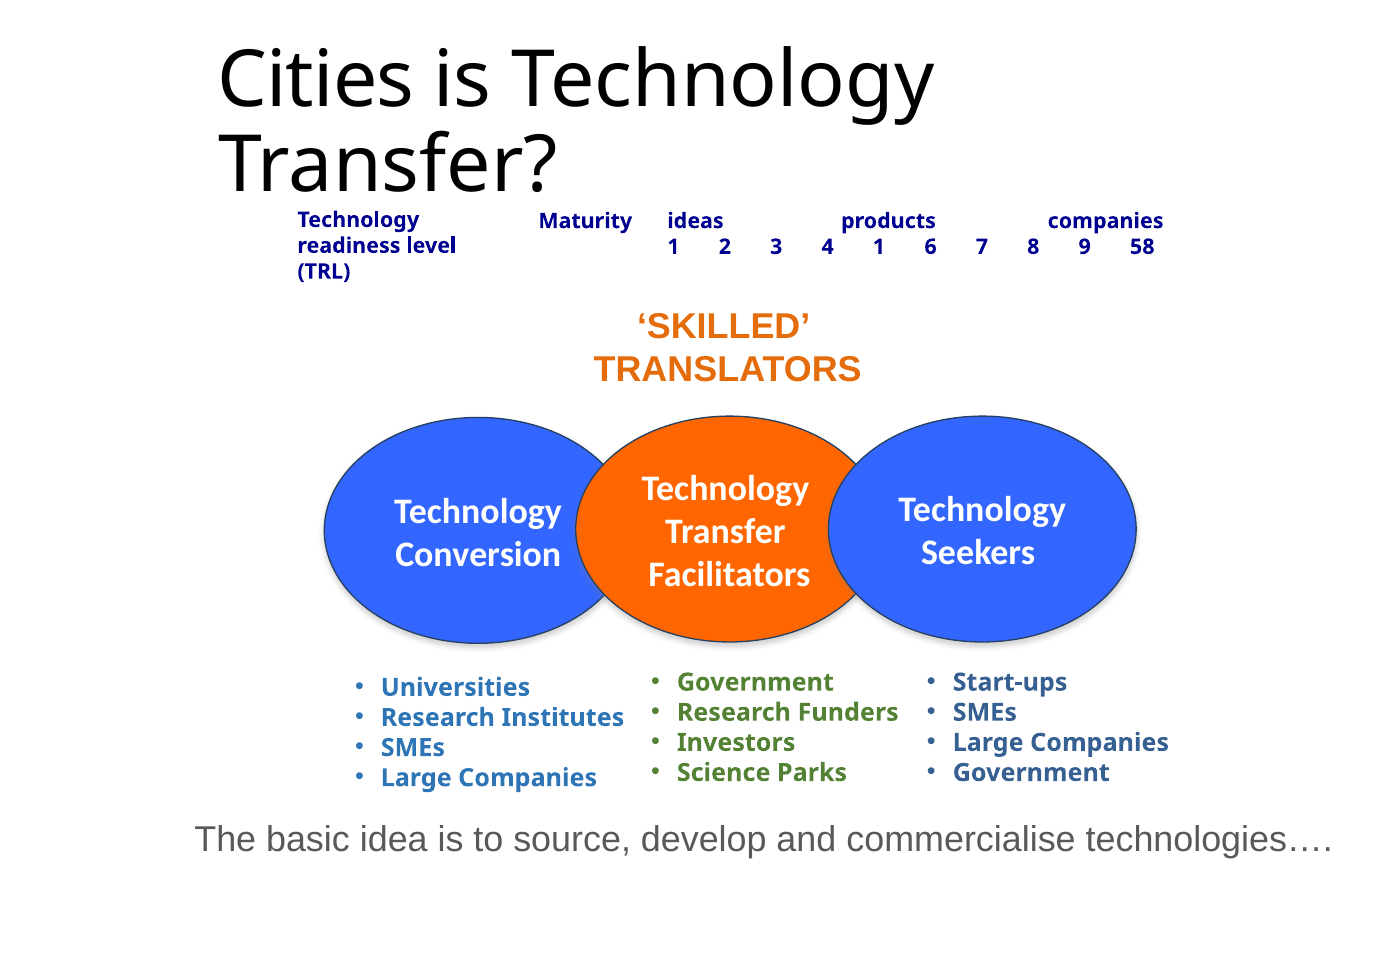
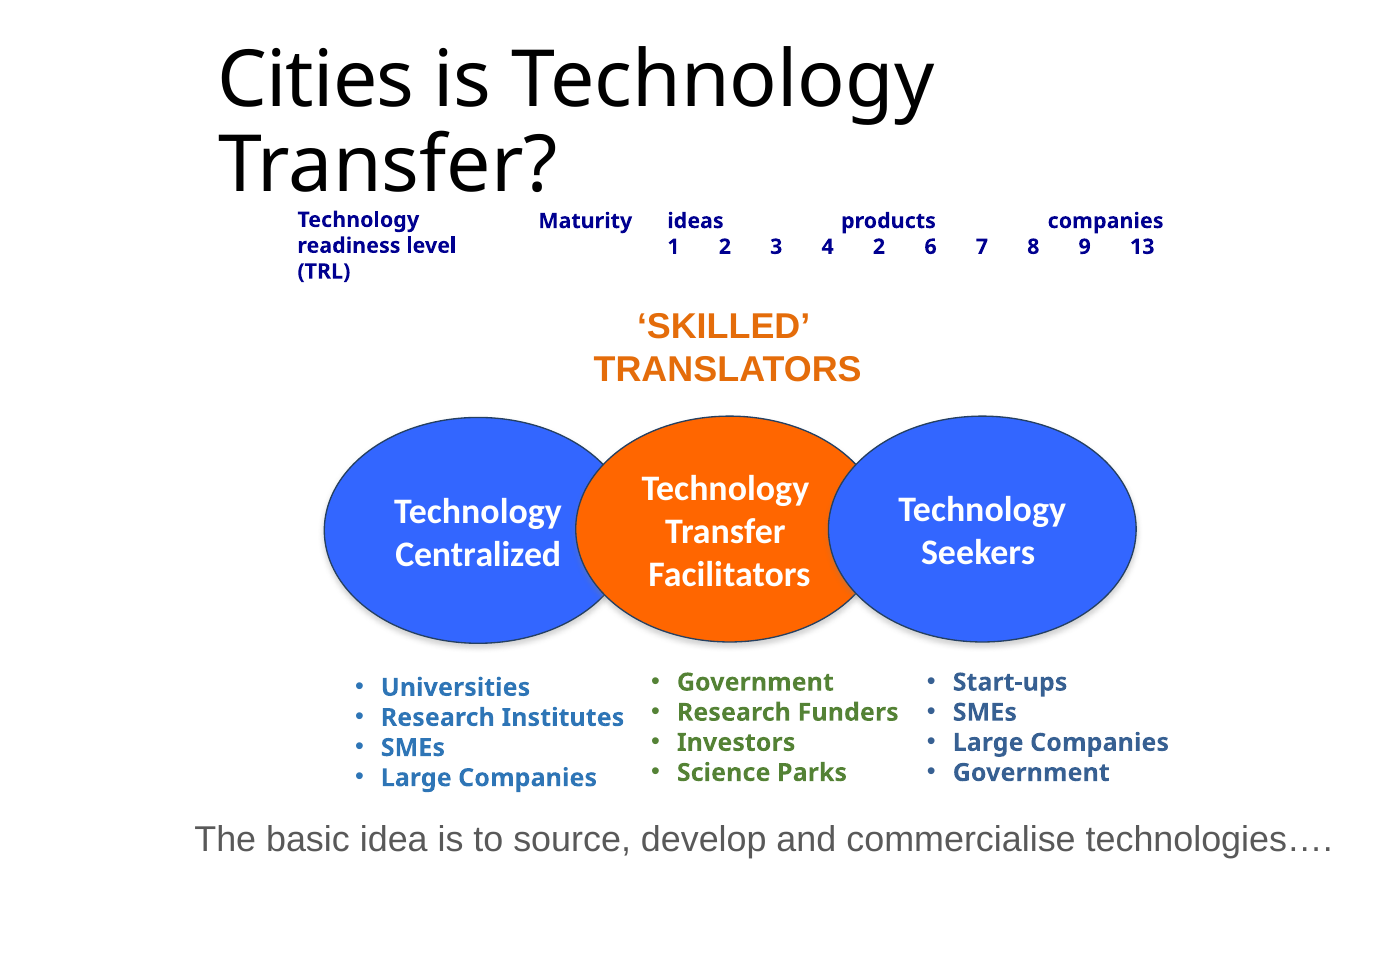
4 1: 1 -> 2
58: 58 -> 13
Conversion: Conversion -> Centralized
